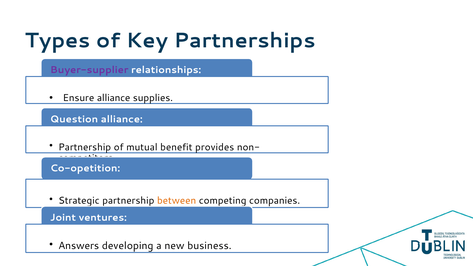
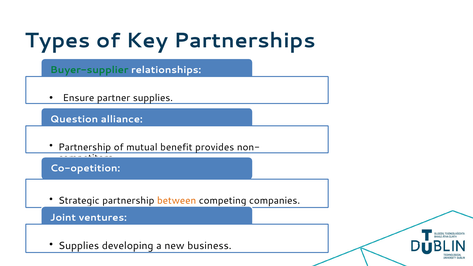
Buyer-supplier colour: purple -> green
Ensure alliance: alliance -> partner
Answers at (79, 246): Answers -> Supplies
